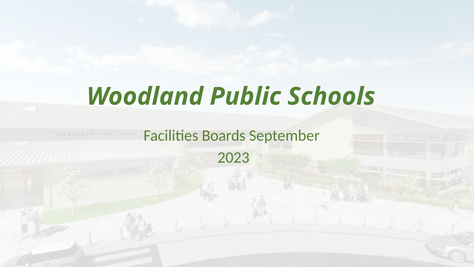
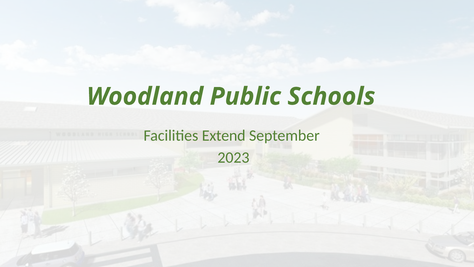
Boards: Boards -> Extend
